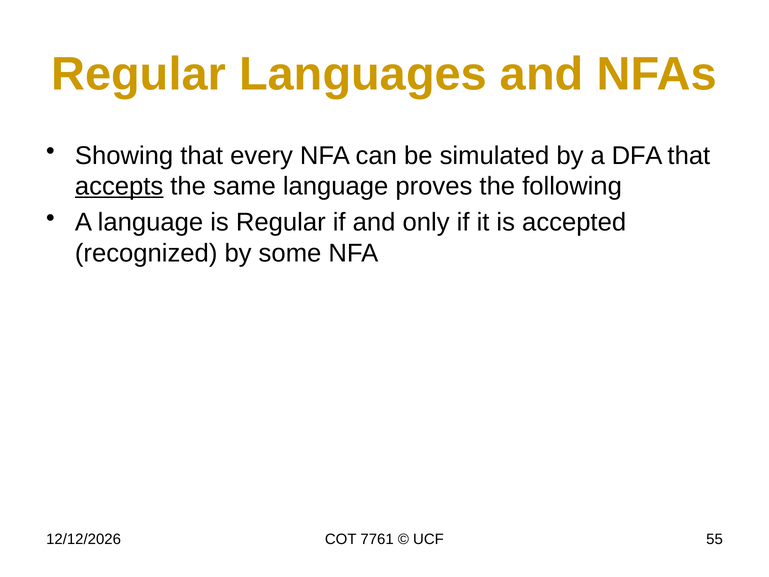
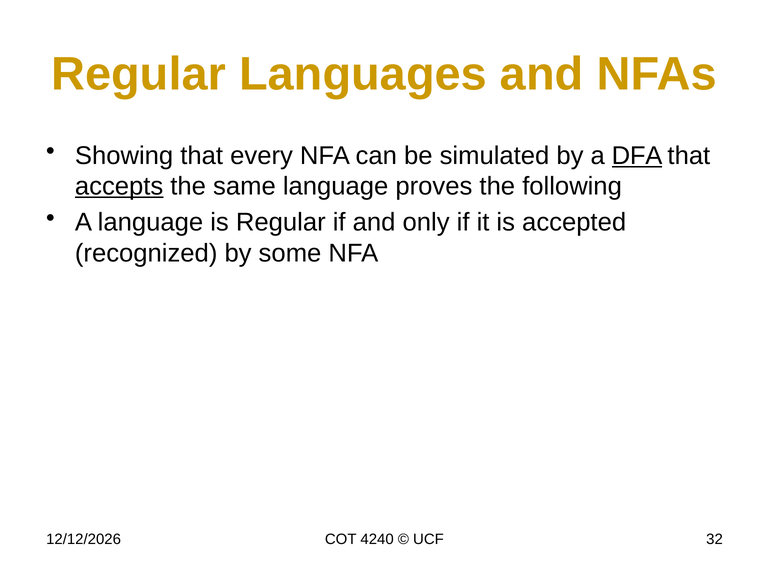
DFA underline: none -> present
7761: 7761 -> 4240
55: 55 -> 32
